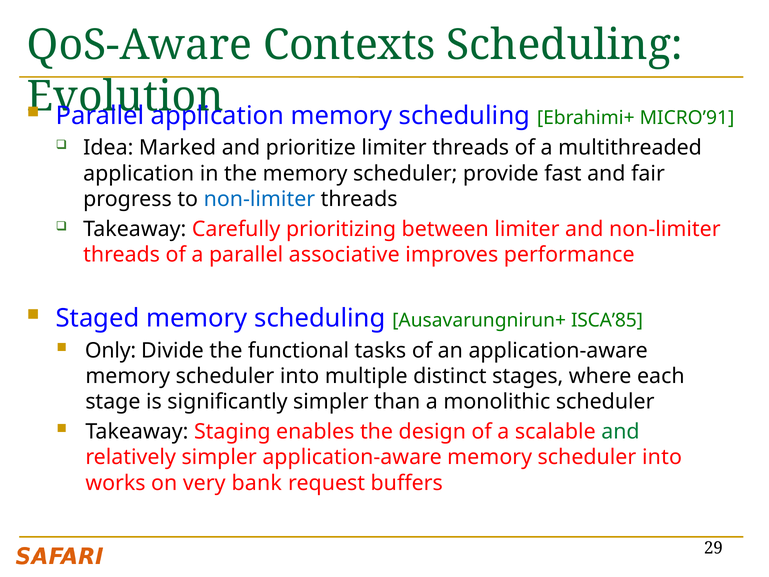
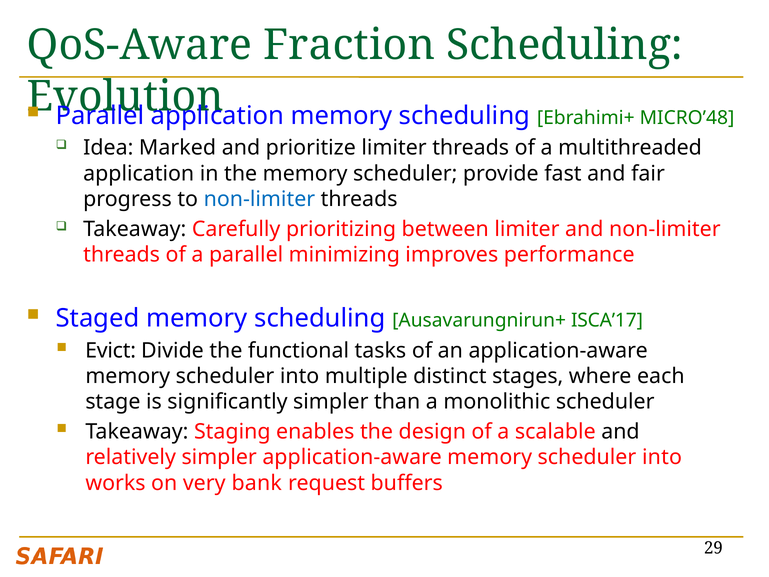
Contexts: Contexts -> Fraction
MICRO’91: MICRO’91 -> MICRO’48
associative: associative -> minimizing
ISCA’85: ISCA’85 -> ISCA’17
Only: Only -> Evict
and at (620, 432) colour: green -> black
